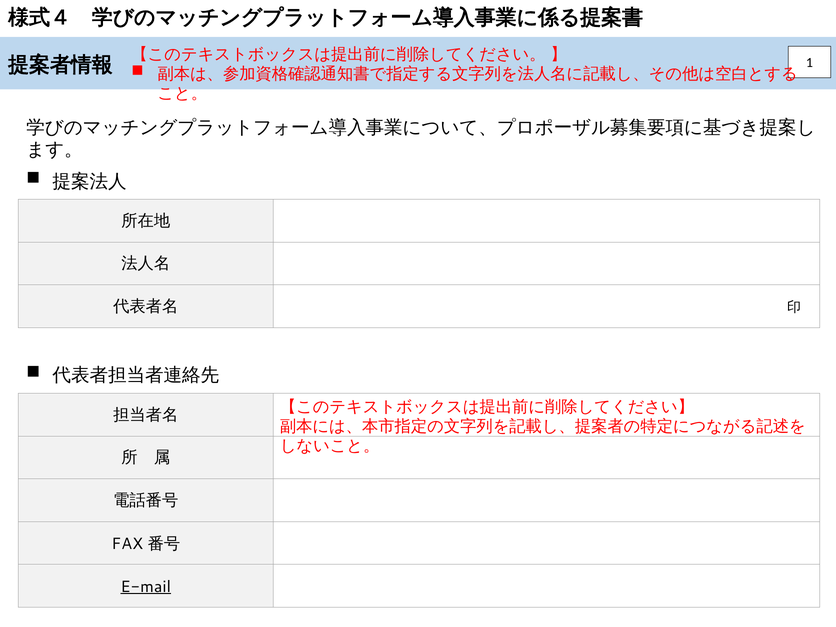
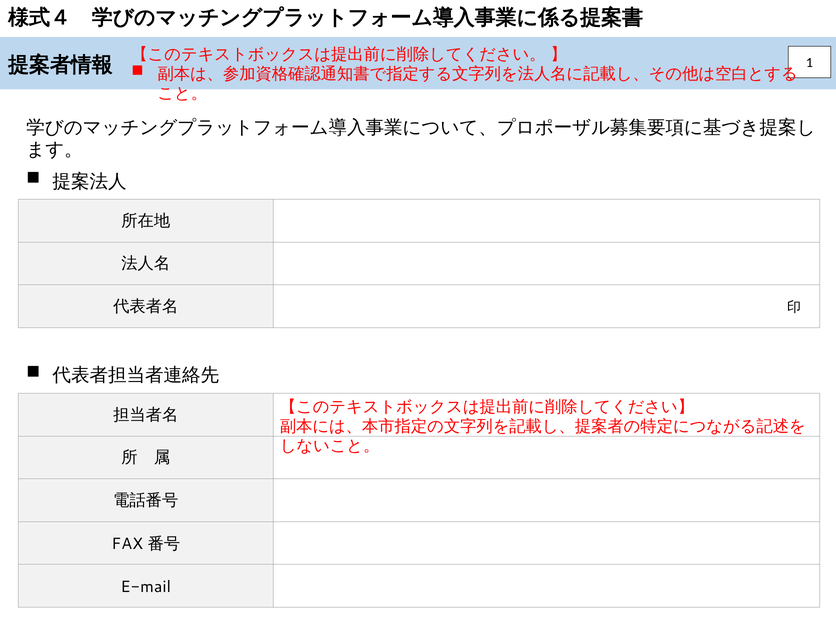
E-mail underline: present -> none
